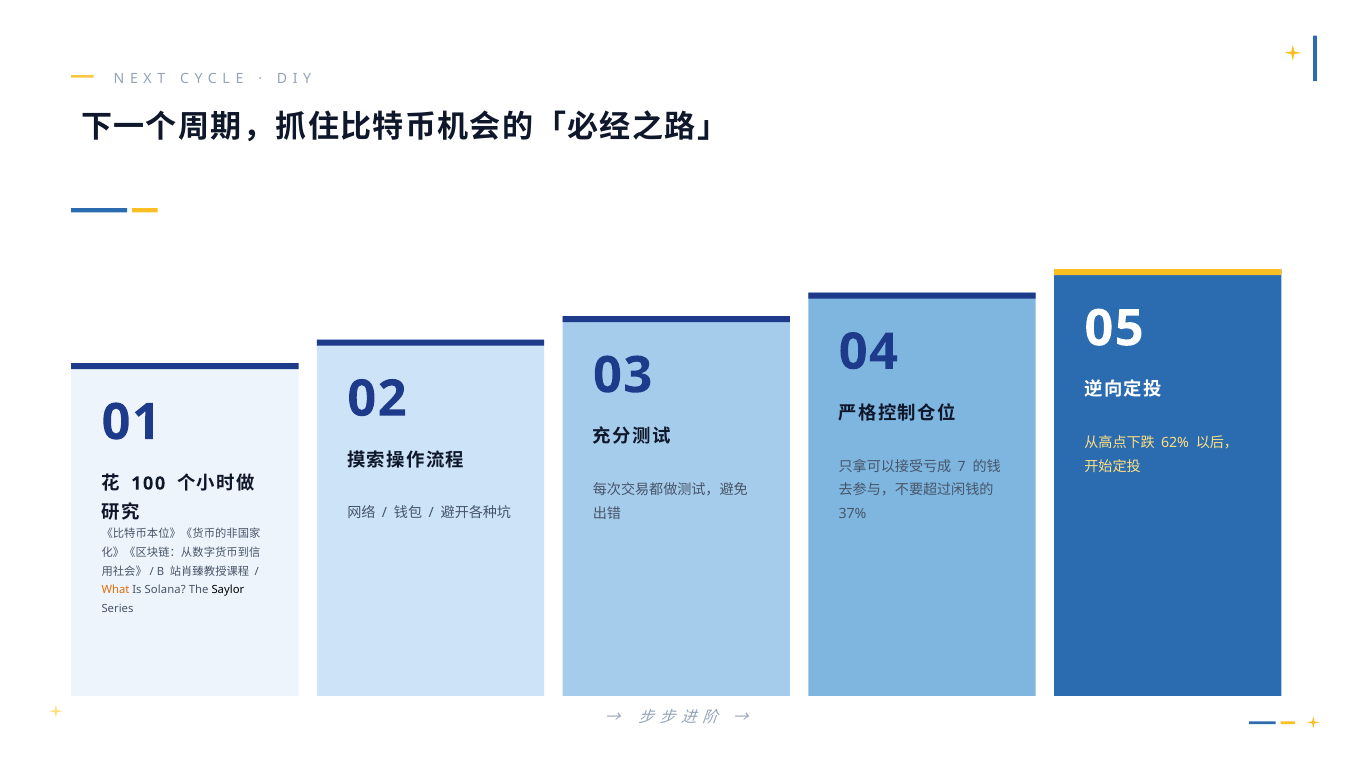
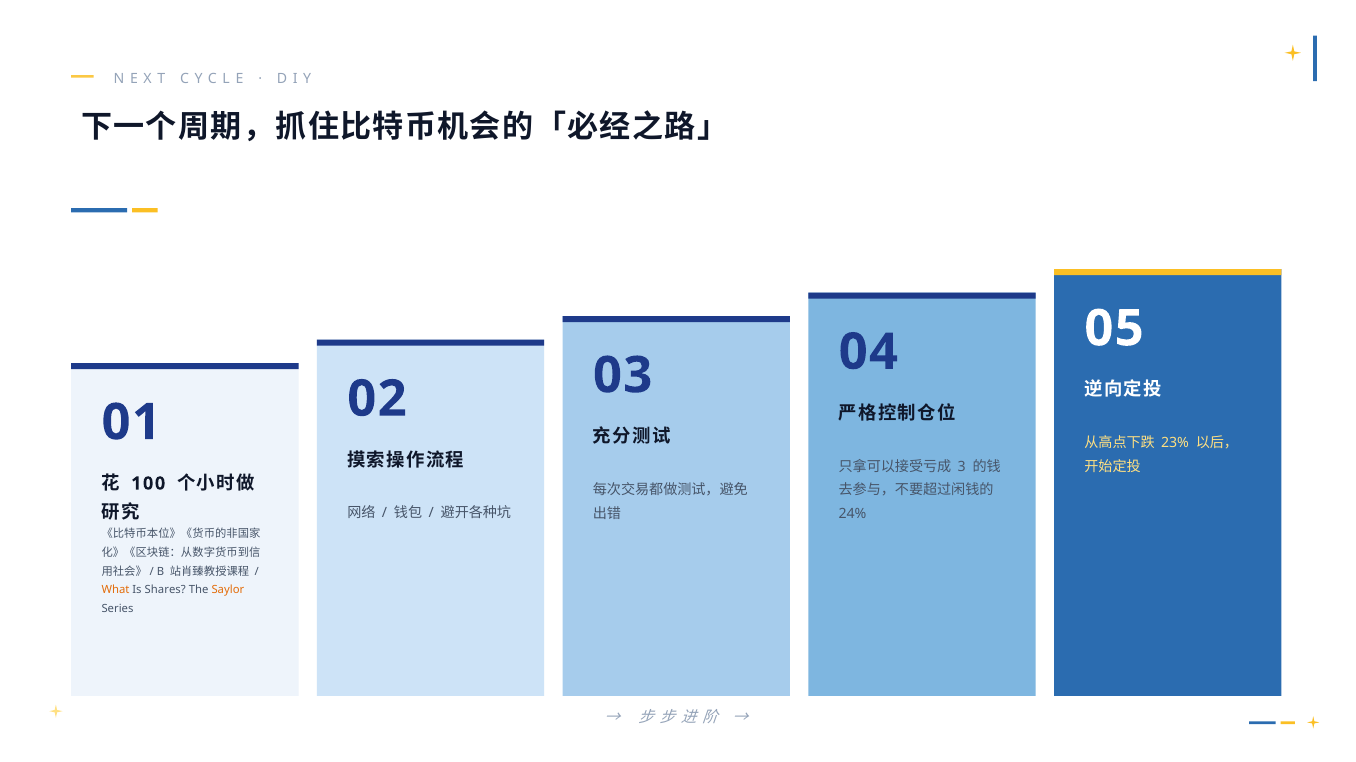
62%: 62% -> 23%
7: 7 -> 3
37%: 37% -> 24%
Solana: Solana -> Shares
Saylor colour: black -> orange
